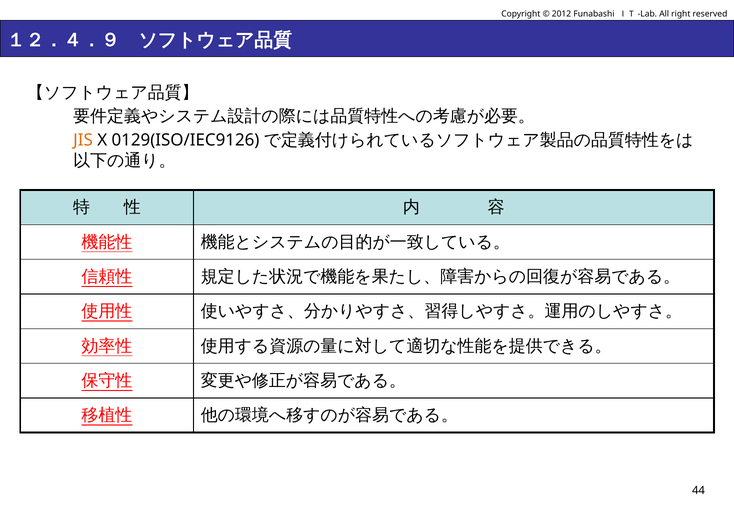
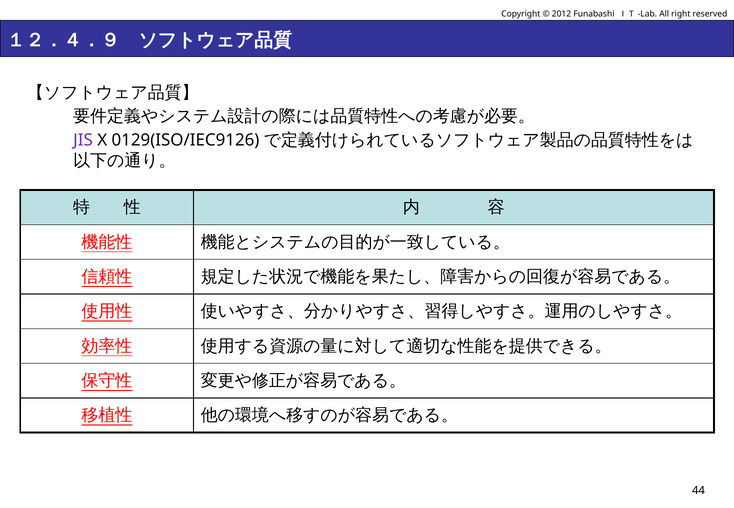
JIS colour: orange -> purple
